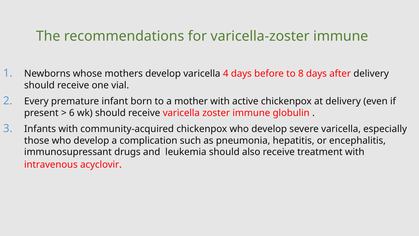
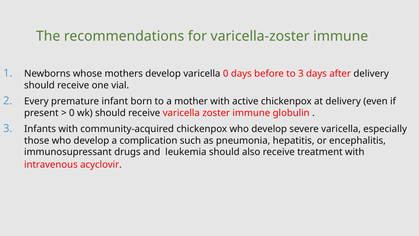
varicella 4: 4 -> 0
to 8: 8 -> 3
6 at (72, 113): 6 -> 0
